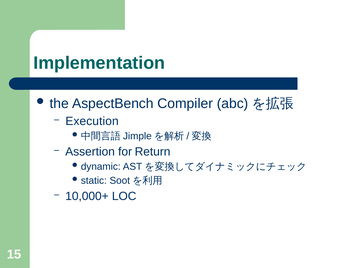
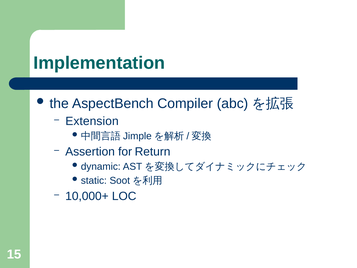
Execution: Execution -> Extension
